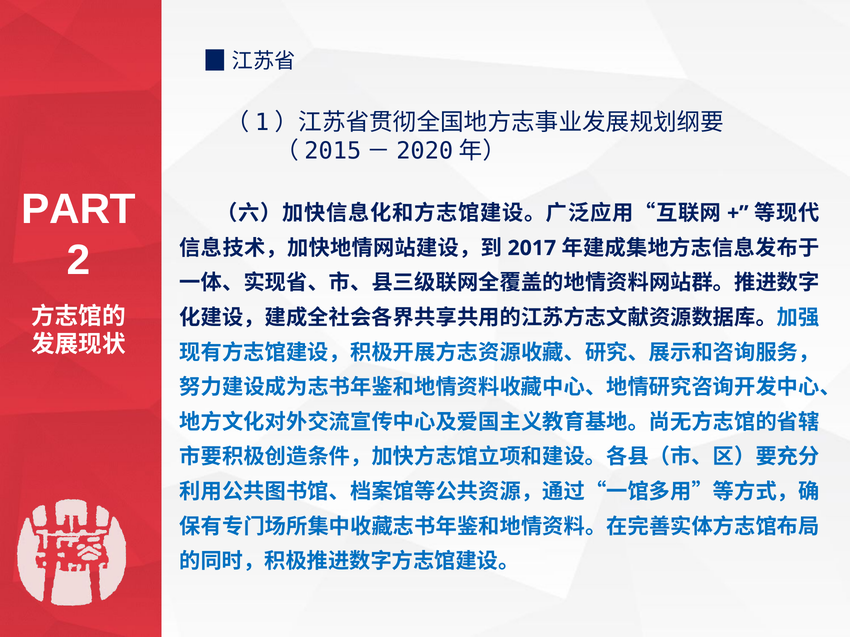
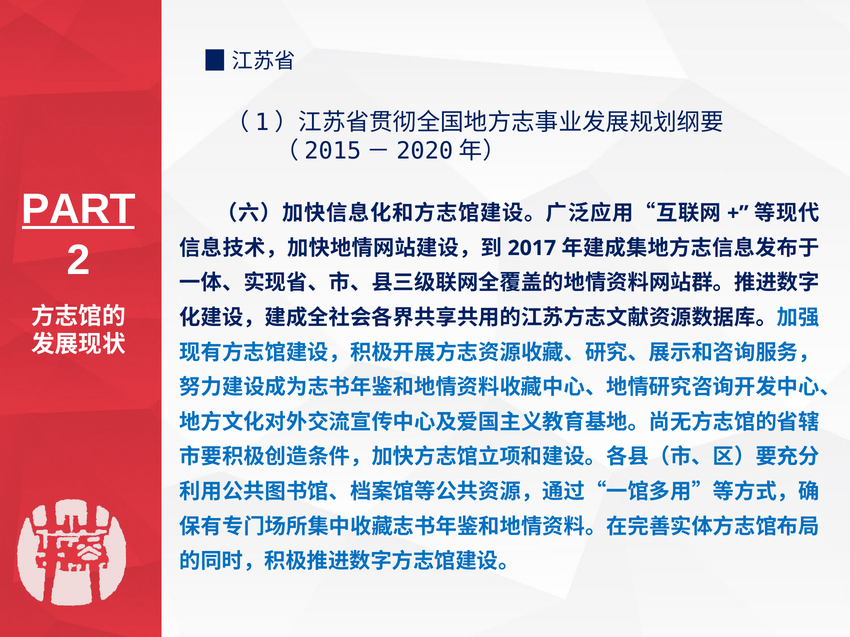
PART underline: none -> present
